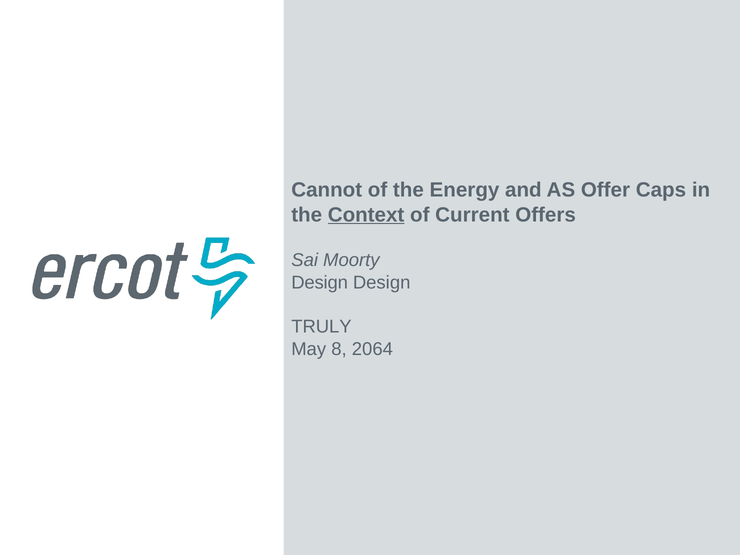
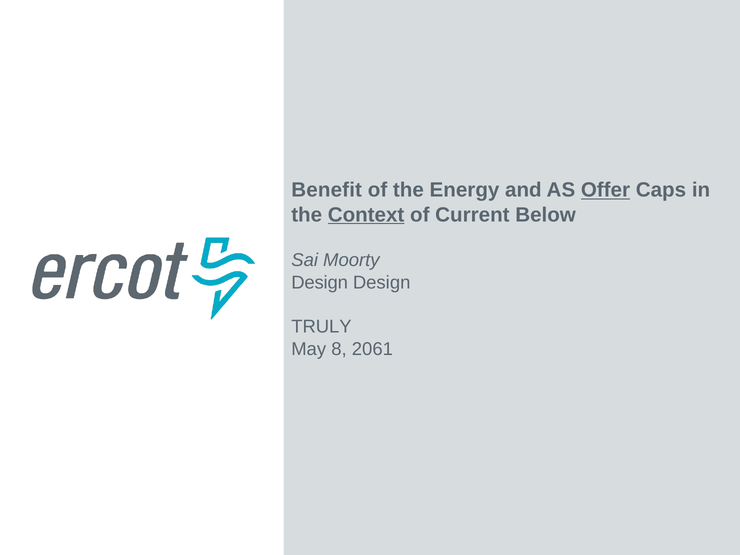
Cannot: Cannot -> Benefit
Offer underline: none -> present
Offers: Offers -> Below
2064: 2064 -> 2061
